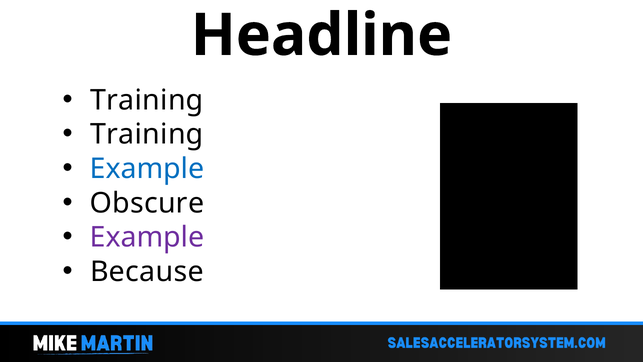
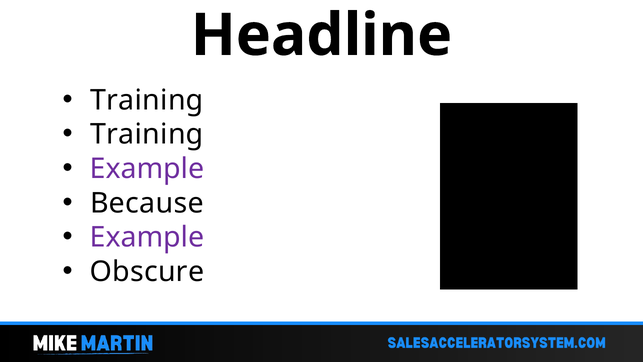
Example at (147, 169) colour: blue -> purple
Obscure: Obscure -> Because
Because: Because -> Obscure
